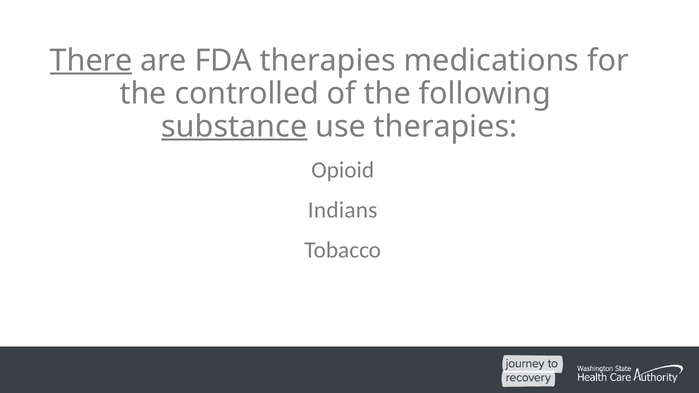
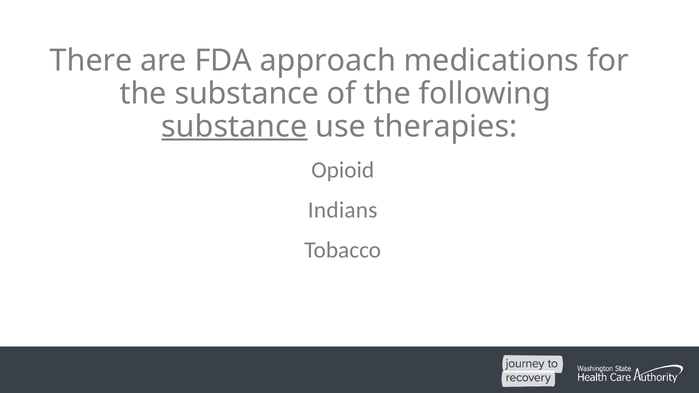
There underline: present -> none
FDA therapies: therapies -> approach
the controlled: controlled -> substance
